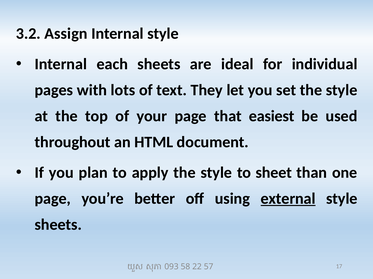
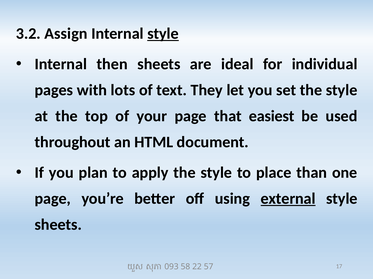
style at (163, 34) underline: none -> present
each: each -> then
sheet: sheet -> place
